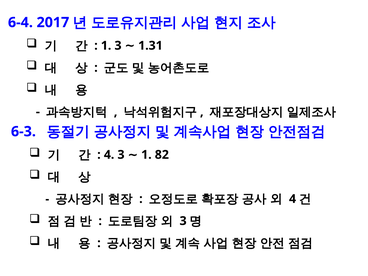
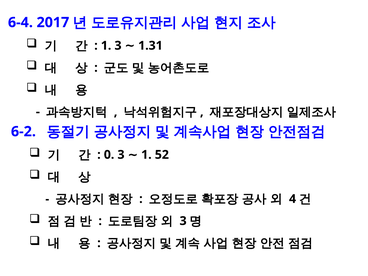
6-3: 6-3 -> 6-2
4 at (109, 155): 4 -> 0
82: 82 -> 52
